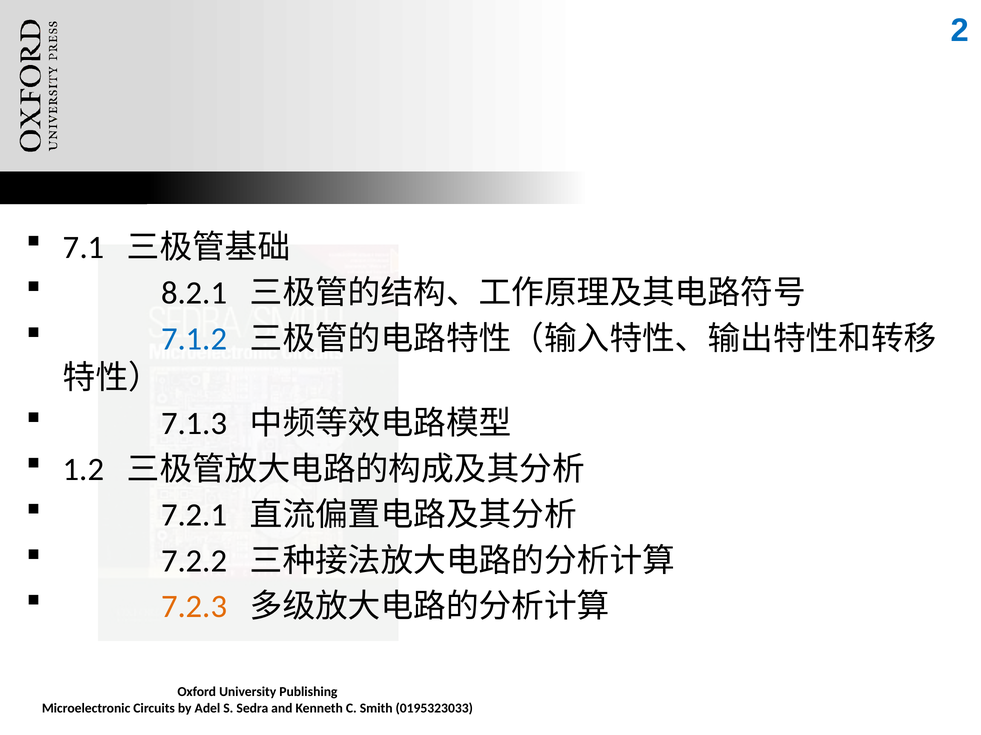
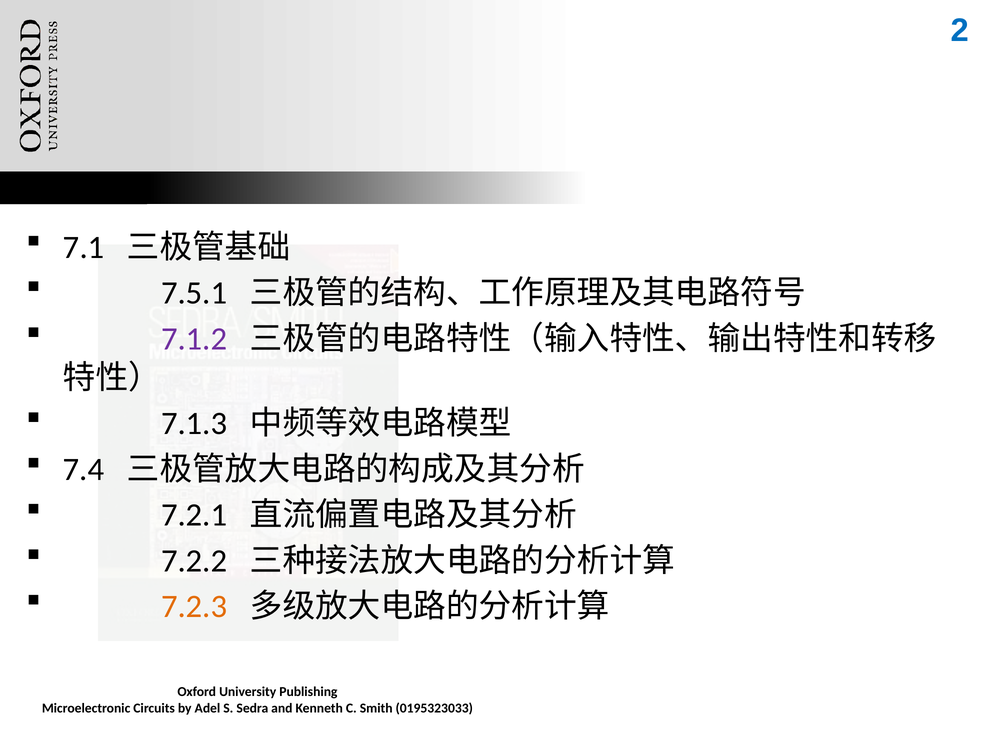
8.2.1: 8.2.1 -> 7.5.1
7.1.2 colour: blue -> purple
1.2: 1.2 -> 7.4
